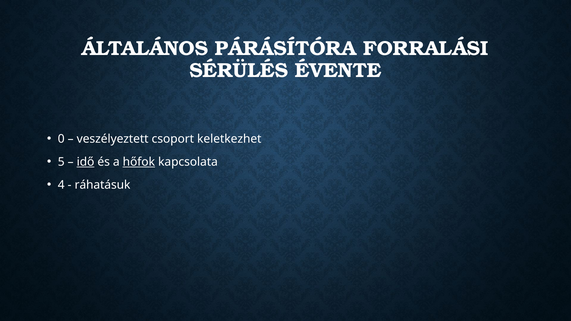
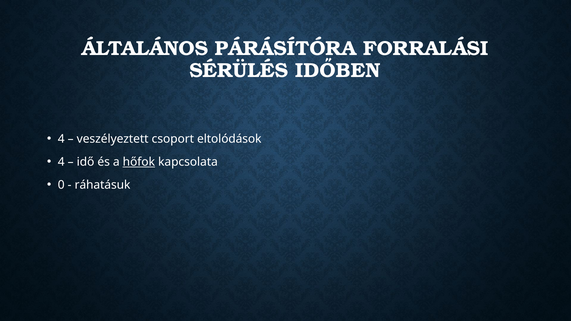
ÉVENTE: ÉVENTE -> IDŐBEN
0 at (61, 139): 0 -> 4
keletkezhet: keletkezhet -> eltolódások
5 at (61, 162): 5 -> 4
idő underline: present -> none
4: 4 -> 0
